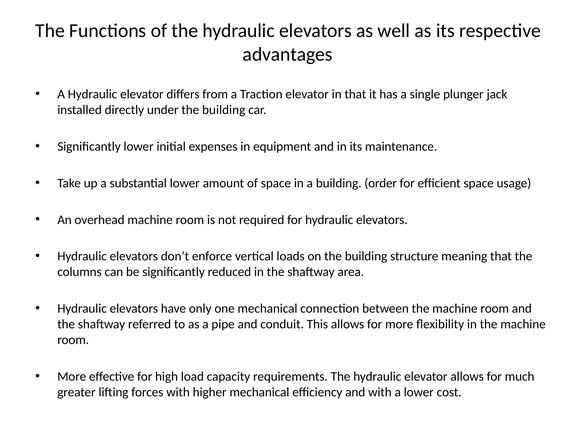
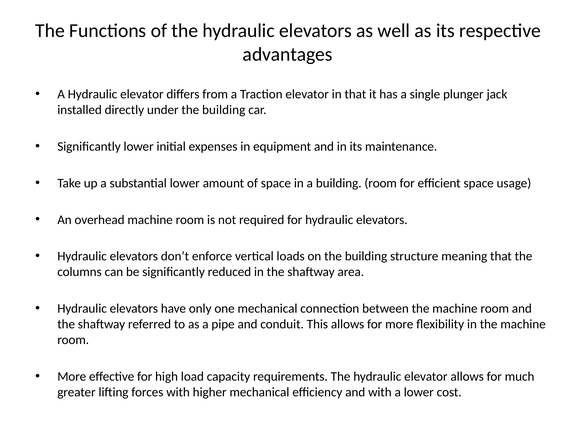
building order: order -> room
